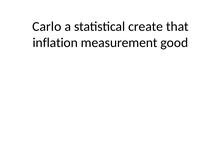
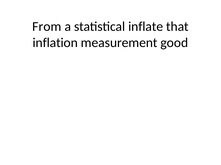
Carlo: Carlo -> From
create: create -> inflate
